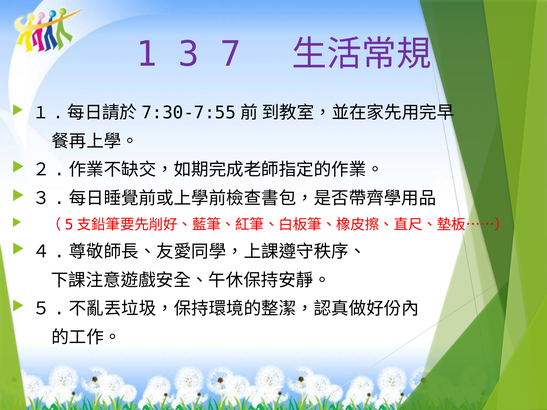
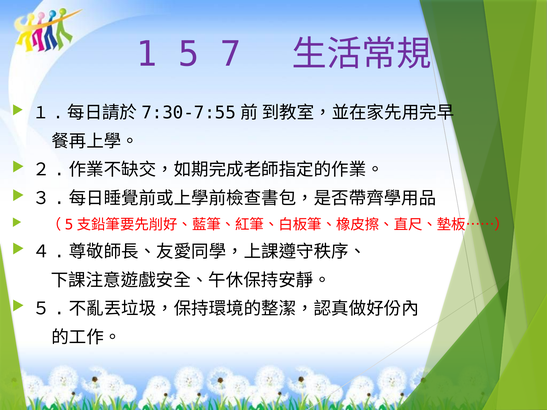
3: 3 -> 5
